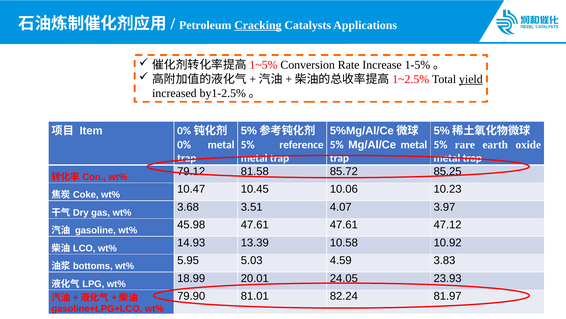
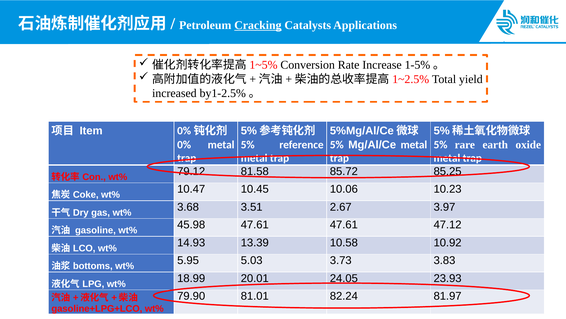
yield underline: present -> none
4.07: 4.07 -> 2.67
4.59: 4.59 -> 3.73
